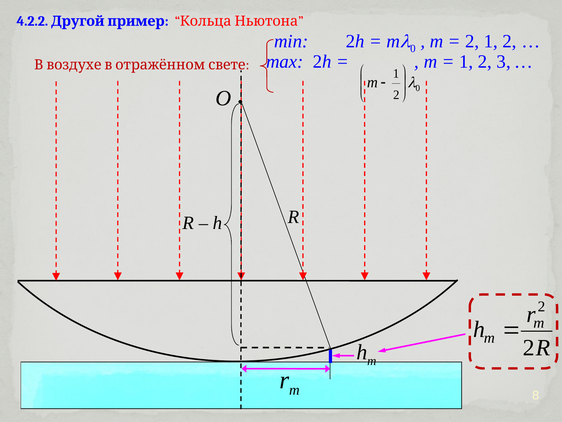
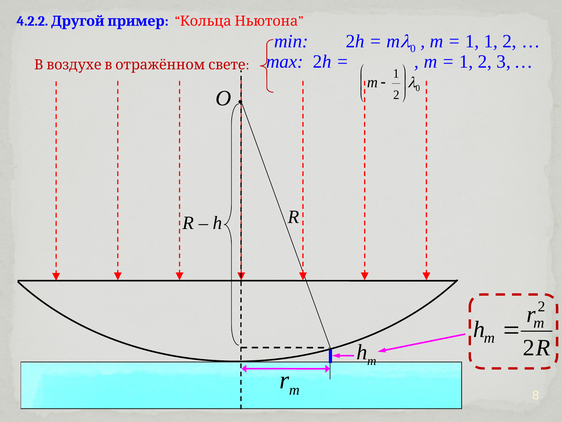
2 at (472, 41): 2 -> 1
